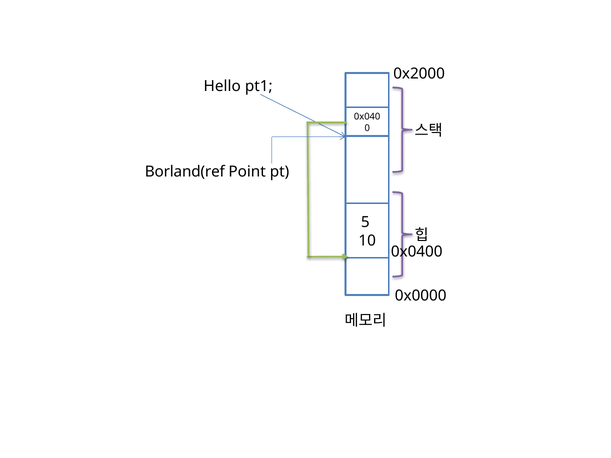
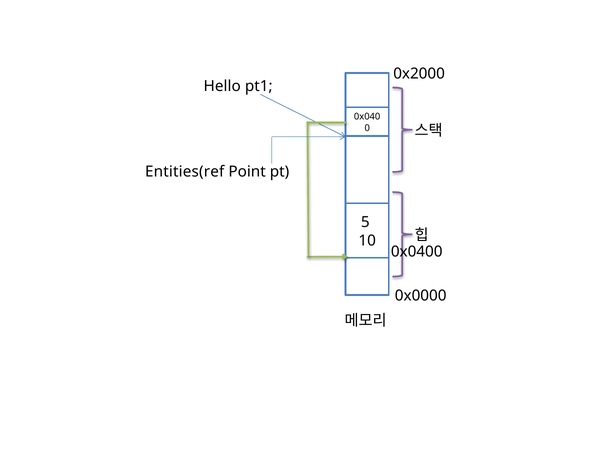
Borland(ref: Borland(ref -> Entities(ref
